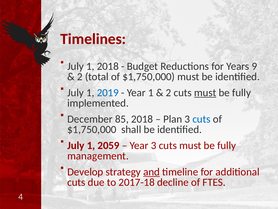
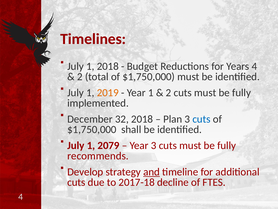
Years 9: 9 -> 4
2019 colour: blue -> orange
must at (205, 92) underline: present -> none
85: 85 -> 32
2059: 2059 -> 2079
management: management -> recommends
